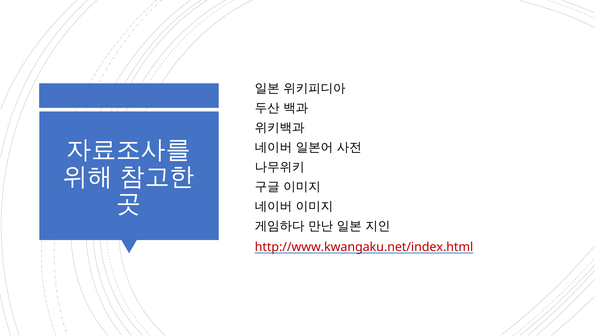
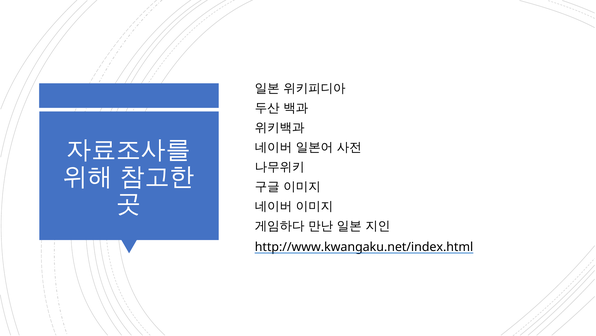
http://www.kwangaku.net/index.html colour: red -> black
